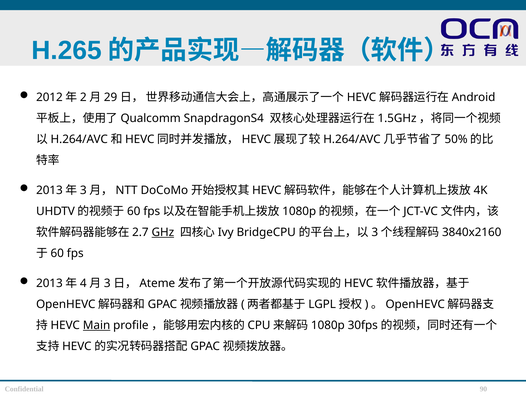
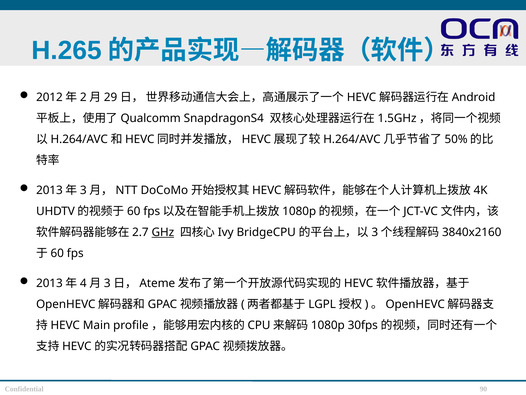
Main underline: present -> none
